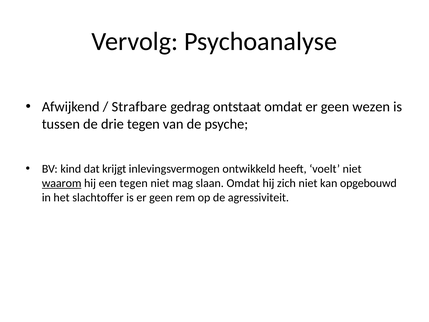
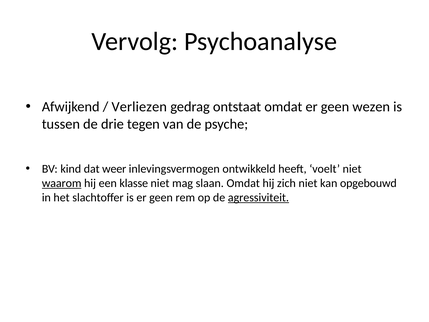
Strafbare: Strafbare -> Verliezen
krijgt: krijgt -> weer
een tegen: tegen -> klasse
agressiviteit underline: none -> present
